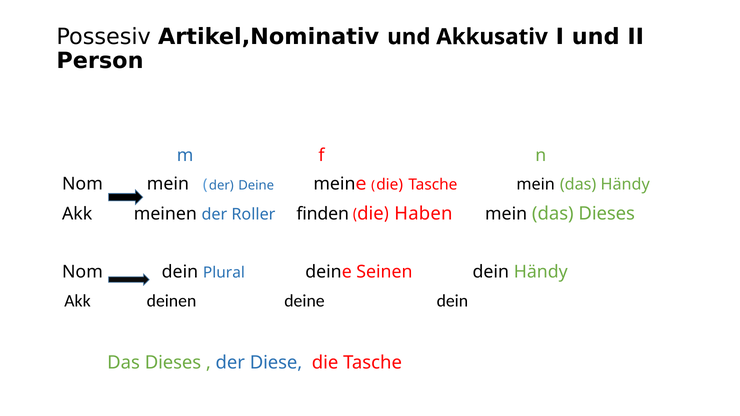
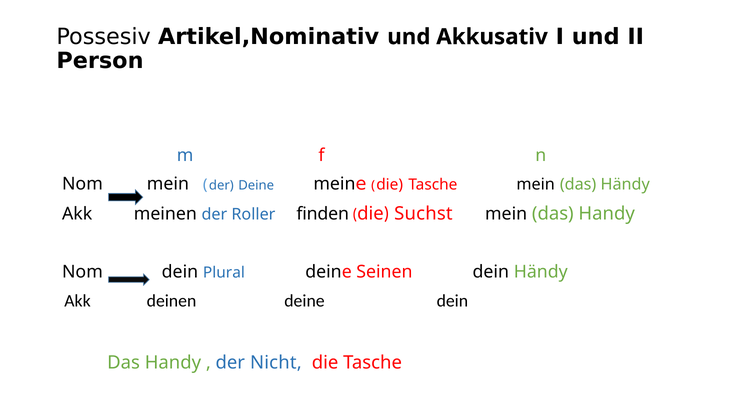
Haben: Haben -> Suchst
mein das Dieses: Dieses -> Handy
Dieses at (173, 363): Dieses -> Handy
Diese: Diese -> Nicht
